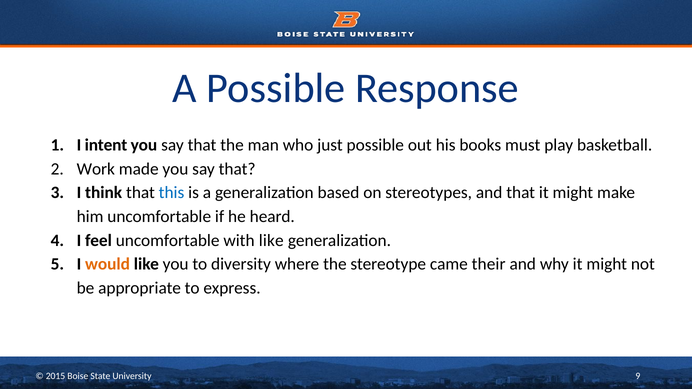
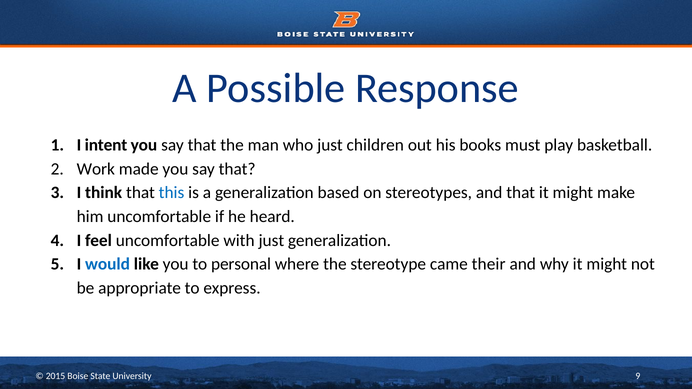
just possible: possible -> children
with like: like -> just
would colour: orange -> blue
diversity: diversity -> personal
